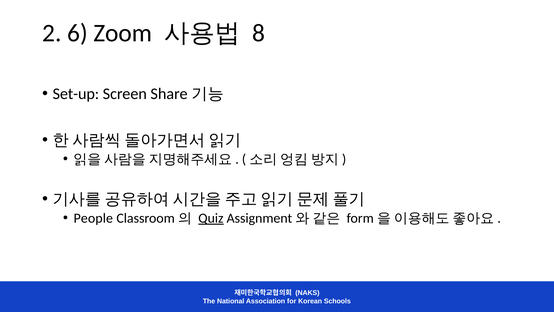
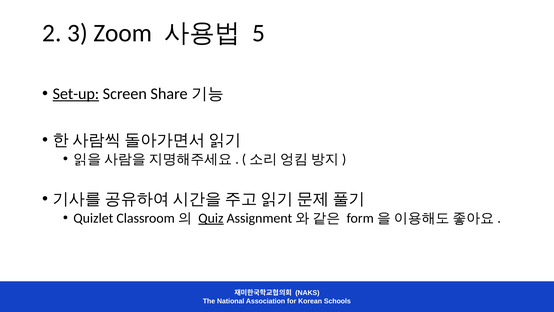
6: 6 -> 3
8: 8 -> 5
Set-up underline: none -> present
People: People -> Quizlet
